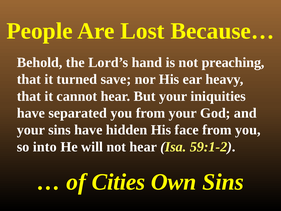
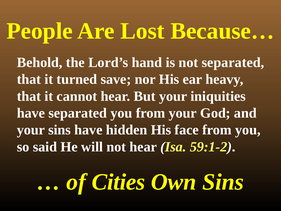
not preaching: preaching -> separated
into: into -> said
